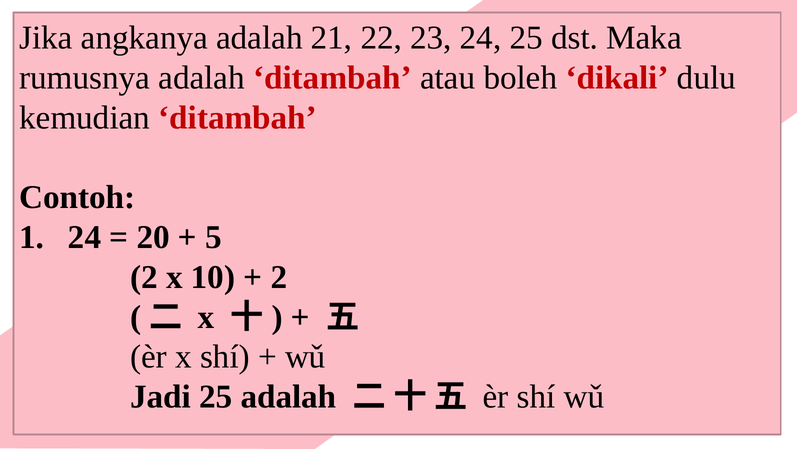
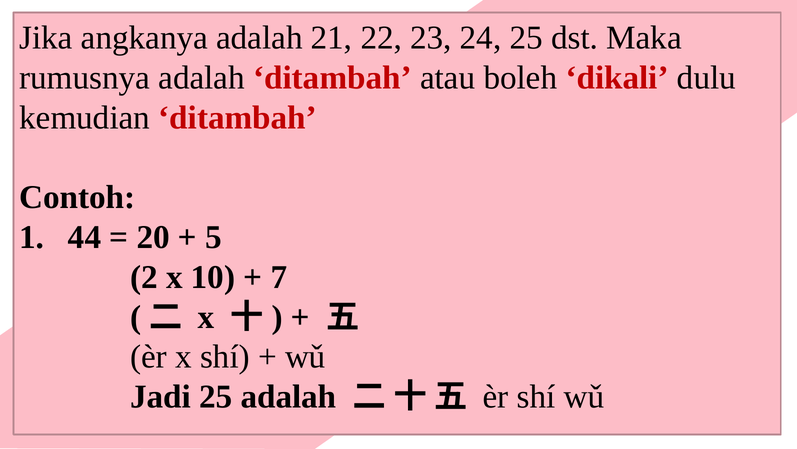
24 at (85, 237): 24 -> 44
2 at (279, 277): 2 -> 7
